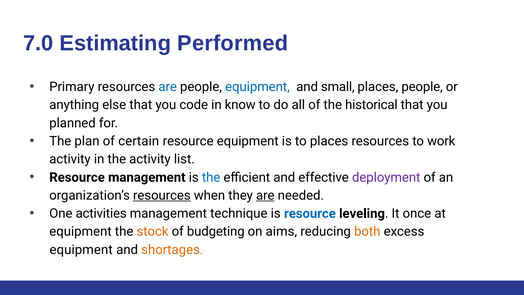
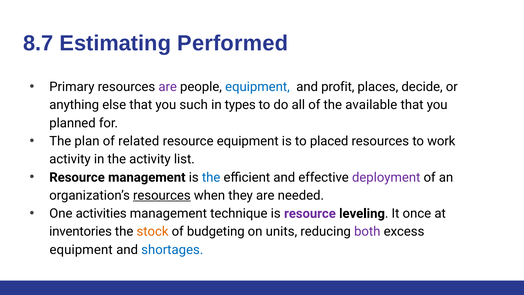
7.0: 7.0 -> 8.7
are at (168, 87) colour: blue -> purple
small: small -> profit
places people: people -> decide
code: code -> such
know: know -> types
historical: historical -> available
certain: certain -> related
to places: places -> placed
are at (265, 195) underline: present -> none
resource at (310, 213) colour: blue -> purple
equipment at (80, 231): equipment -> inventories
aims: aims -> units
both colour: orange -> purple
shortages colour: orange -> blue
